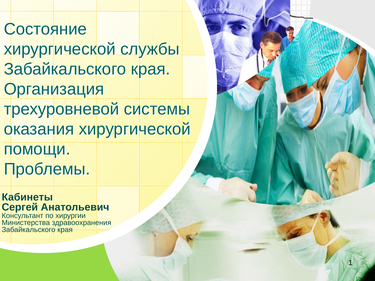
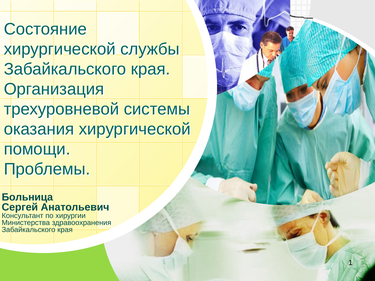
Кабинеты: Кабинеты -> Больница
